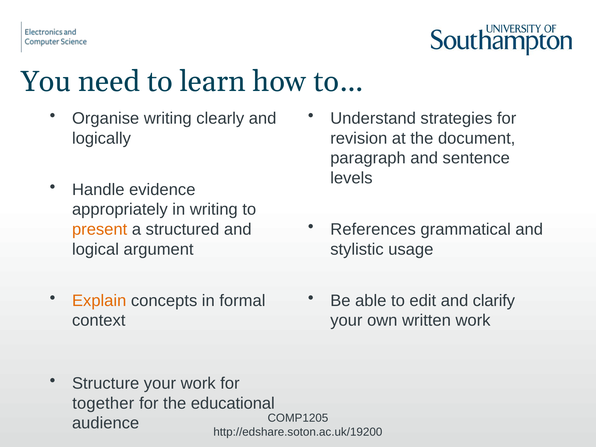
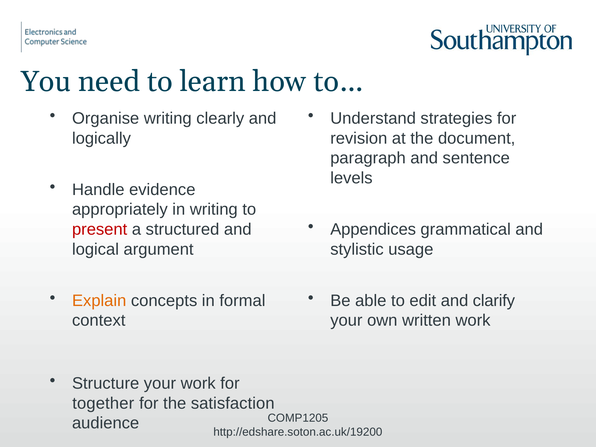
References: References -> Appendices
present colour: orange -> red
educational: educational -> satisfaction
